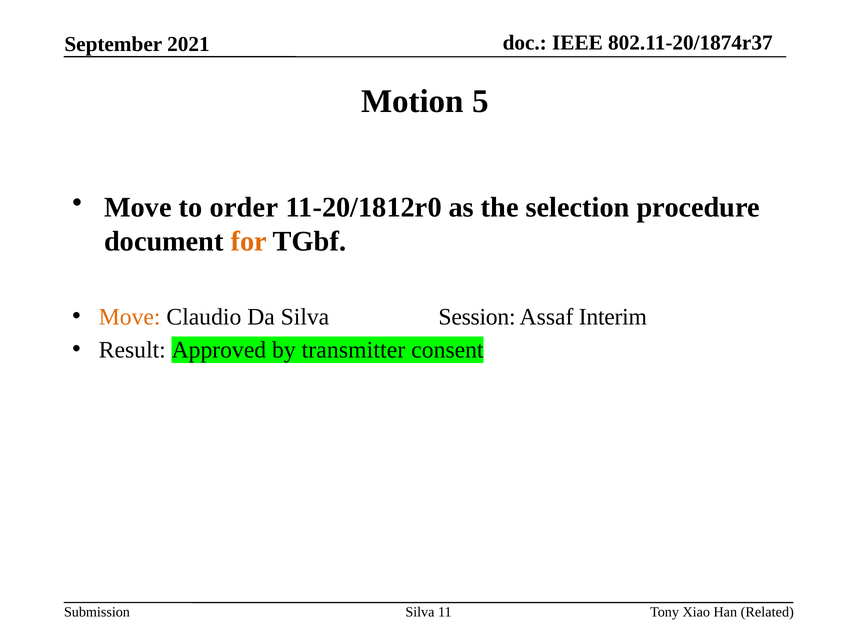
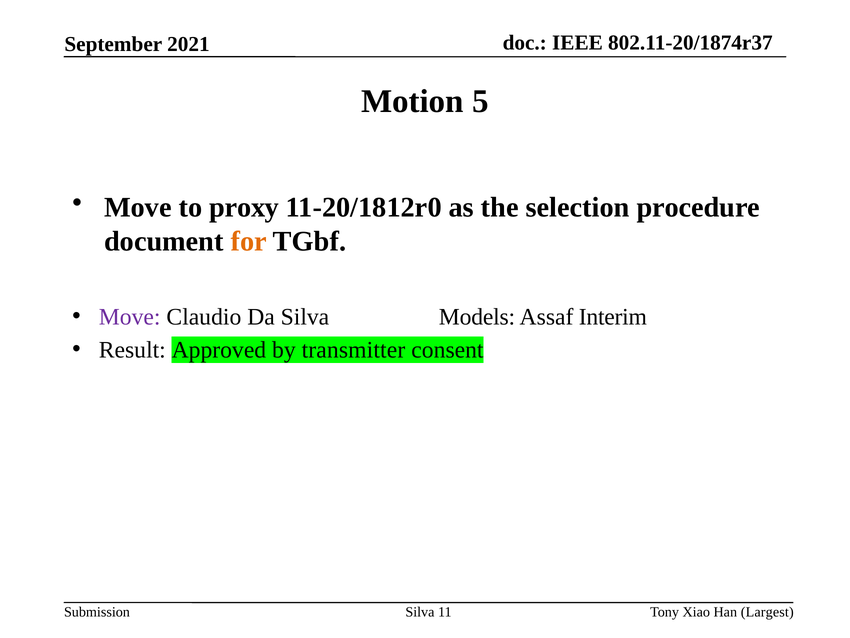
order: order -> proxy
Move at (130, 317) colour: orange -> purple
Session: Session -> Models
Related: Related -> Largest
